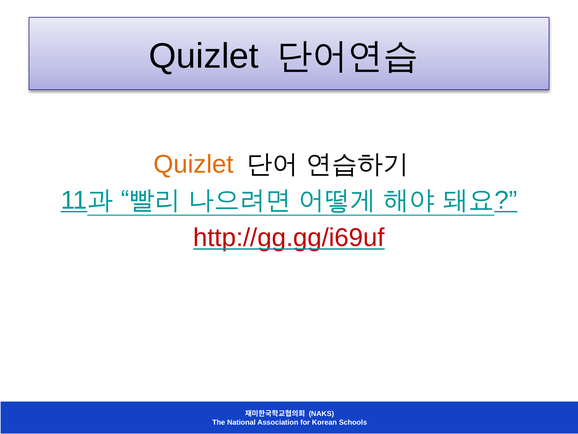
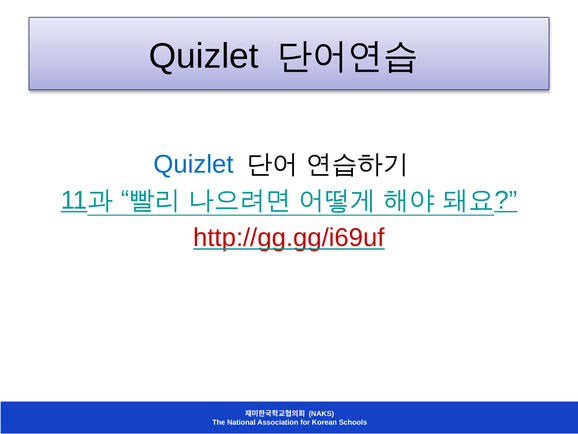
Quizlet at (194, 164) colour: orange -> blue
